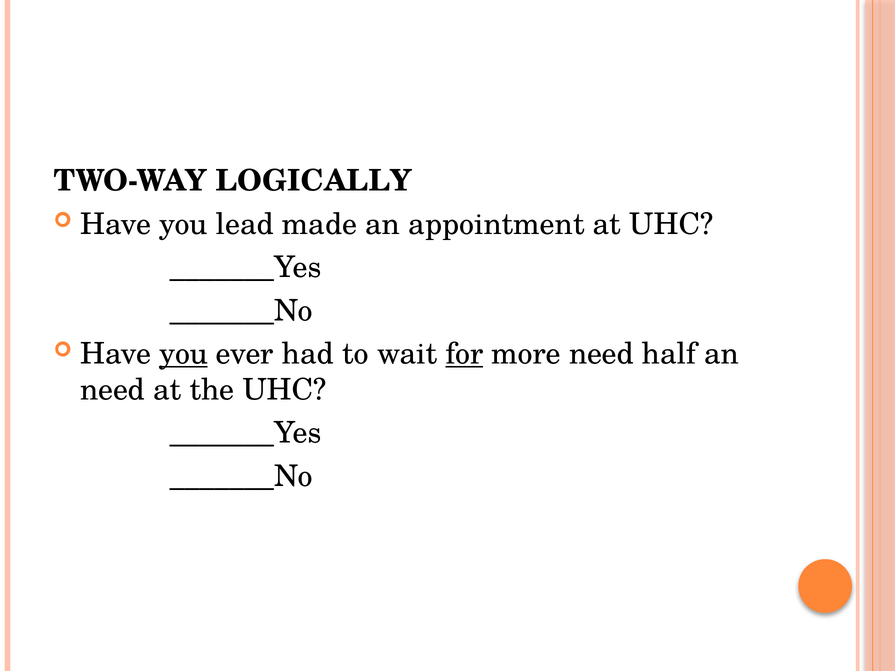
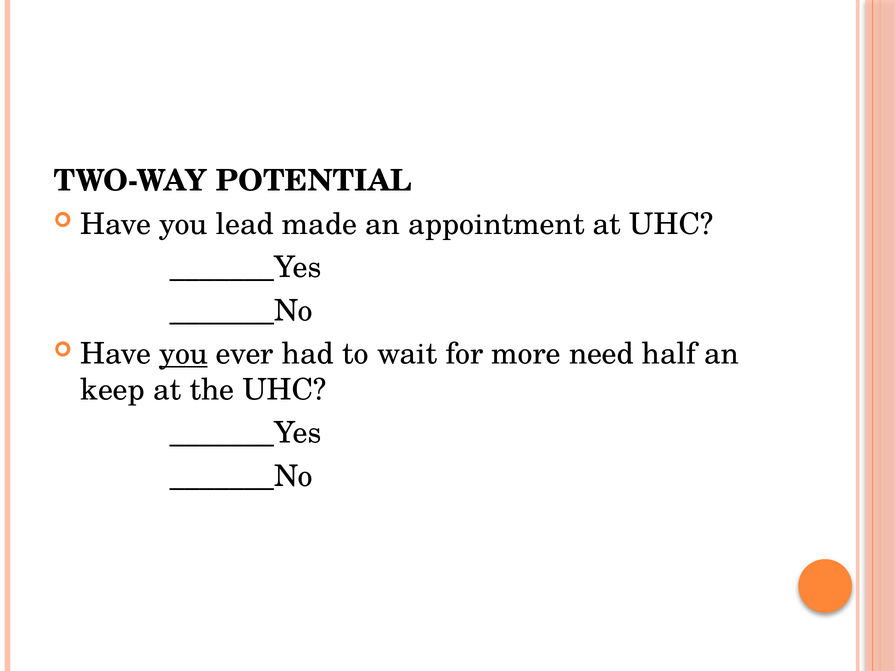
LOGICALLY: LOGICALLY -> POTENTIAL
for underline: present -> none
need at (113, 390): need -> keep
